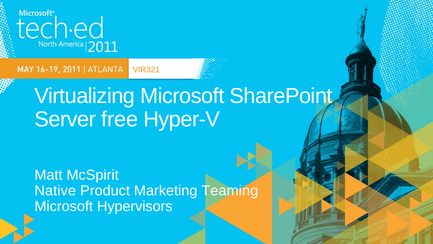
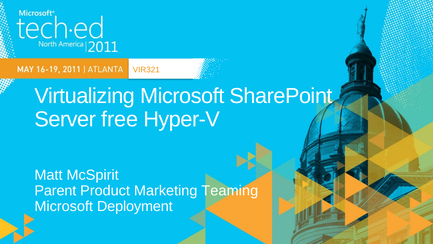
Native: Native -> Parent
Hypervisors: Hypervisors -> Deployment
